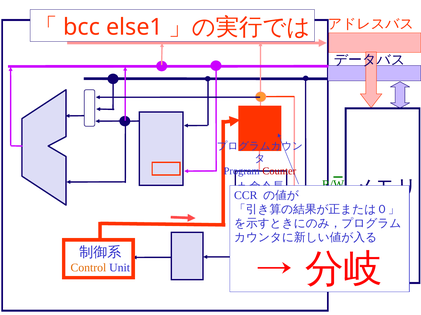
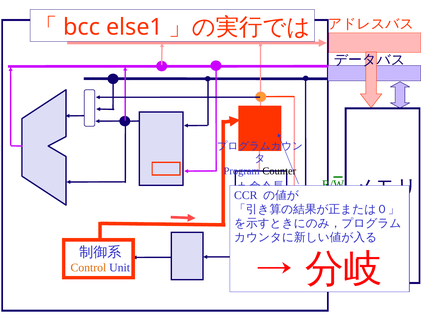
Counter colour: red -> black
